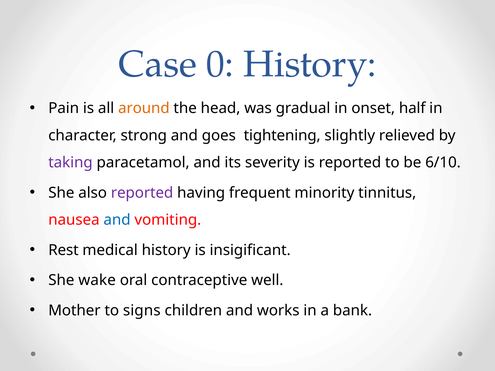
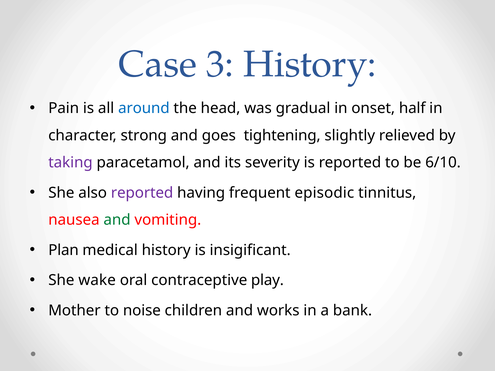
0: 0 -> 3
around colour: orange -> blue
minority: minority -> episodic
and at (117, 220) colour: blue -> green
Rest: Rest -> Plan
well: well -> play
signs: signs -> noise
